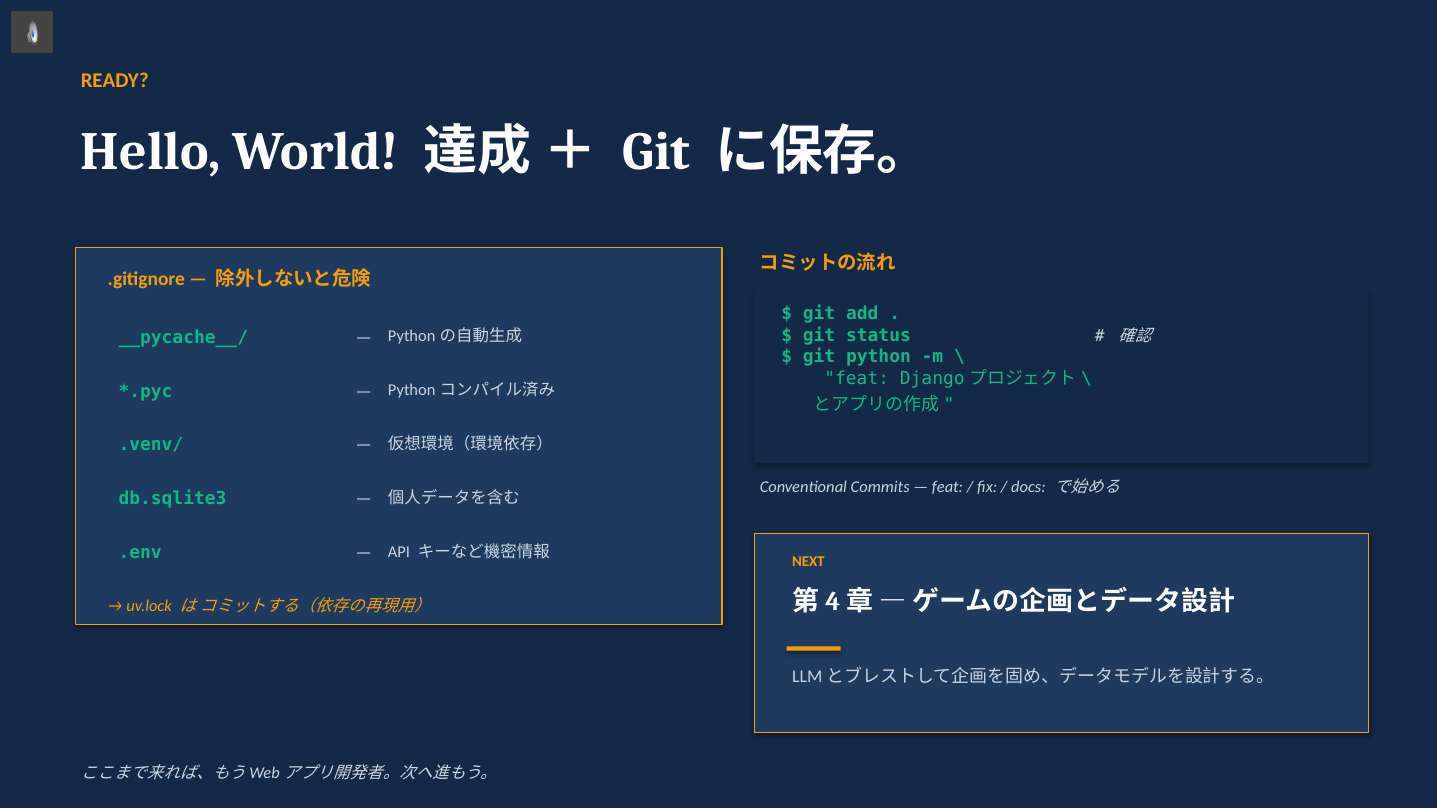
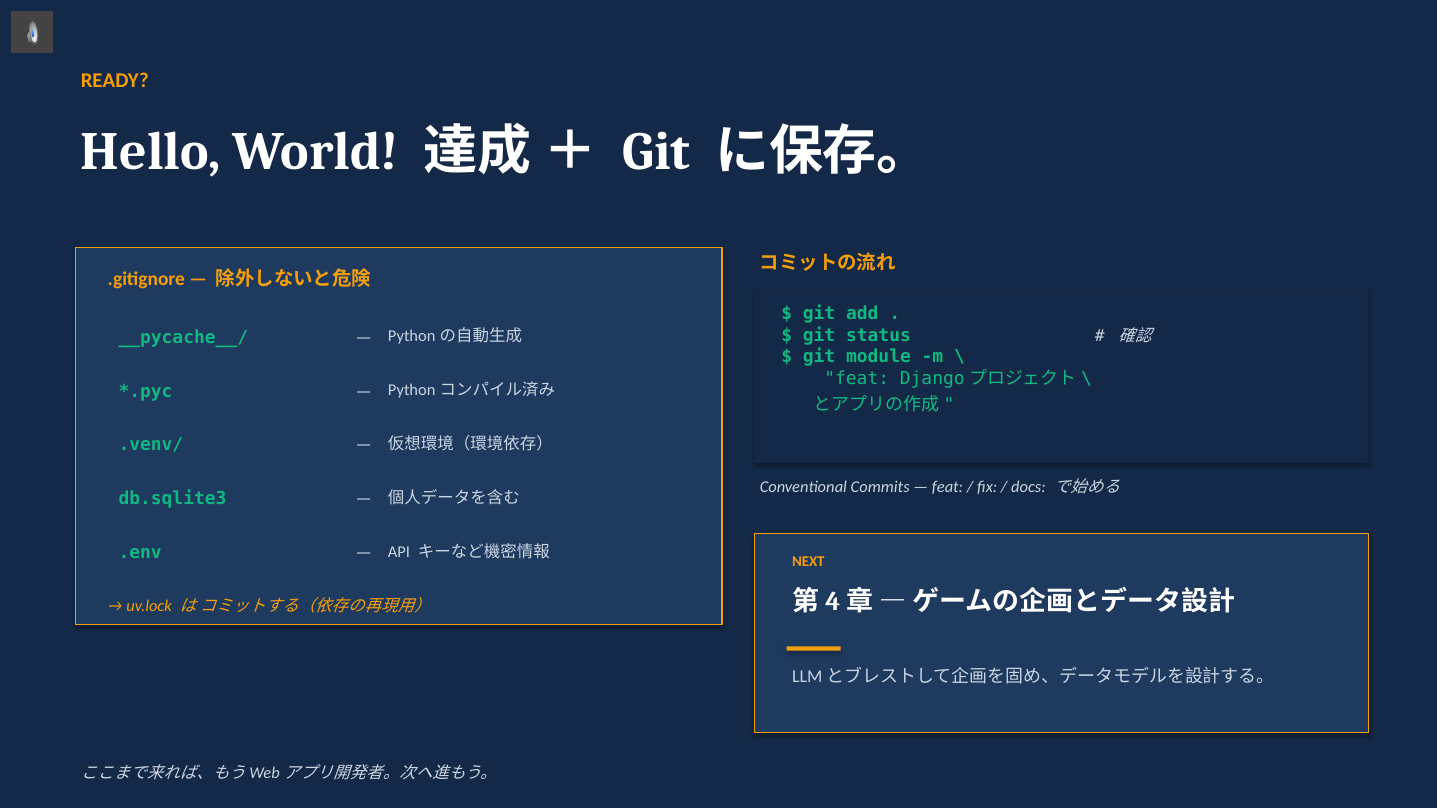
git python: python -> module
